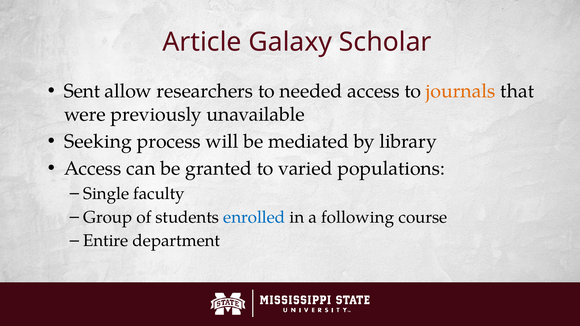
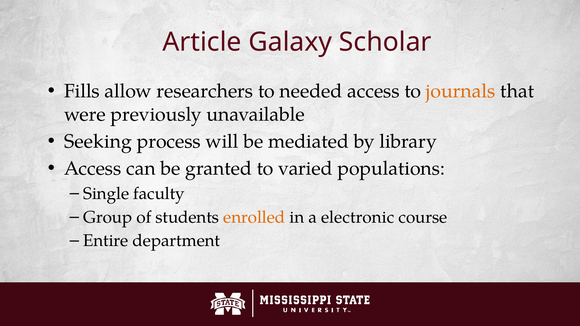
Sent: Sent -> Fills
enrolled colour: blue -> orange
following: following -> electronic
